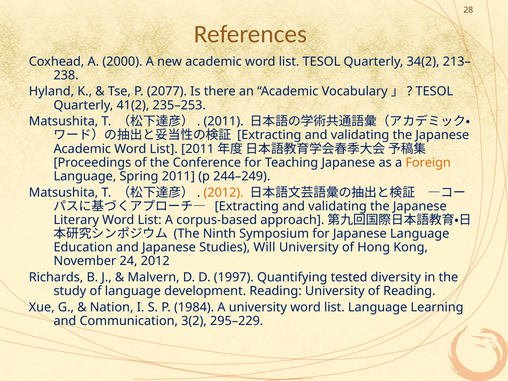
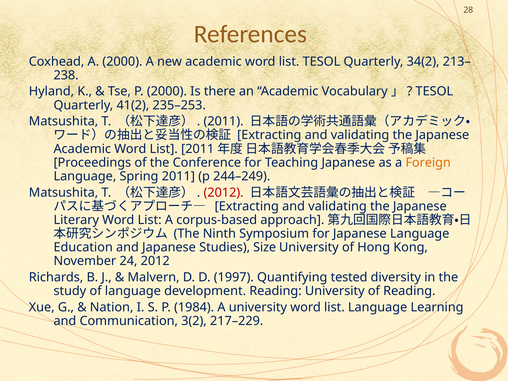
P 2077: 2077 -> 2000
2012 at (224, 193) colour: orange -> red
Will: Will -> Size
295–229: 295–229 -> 217–229
